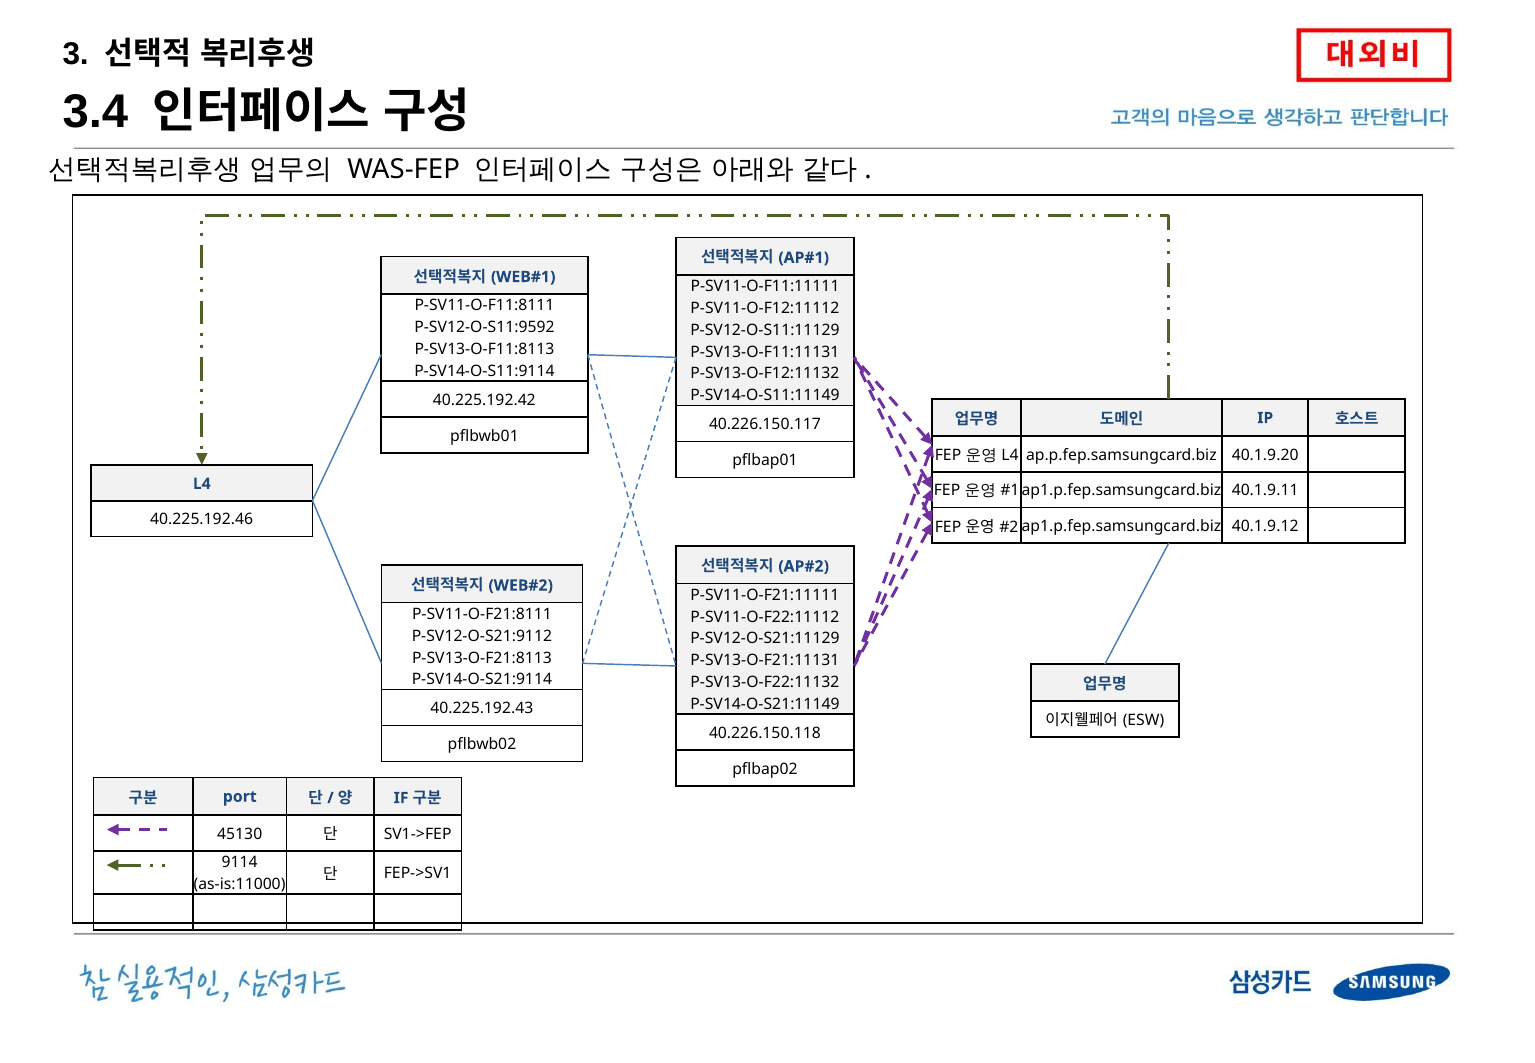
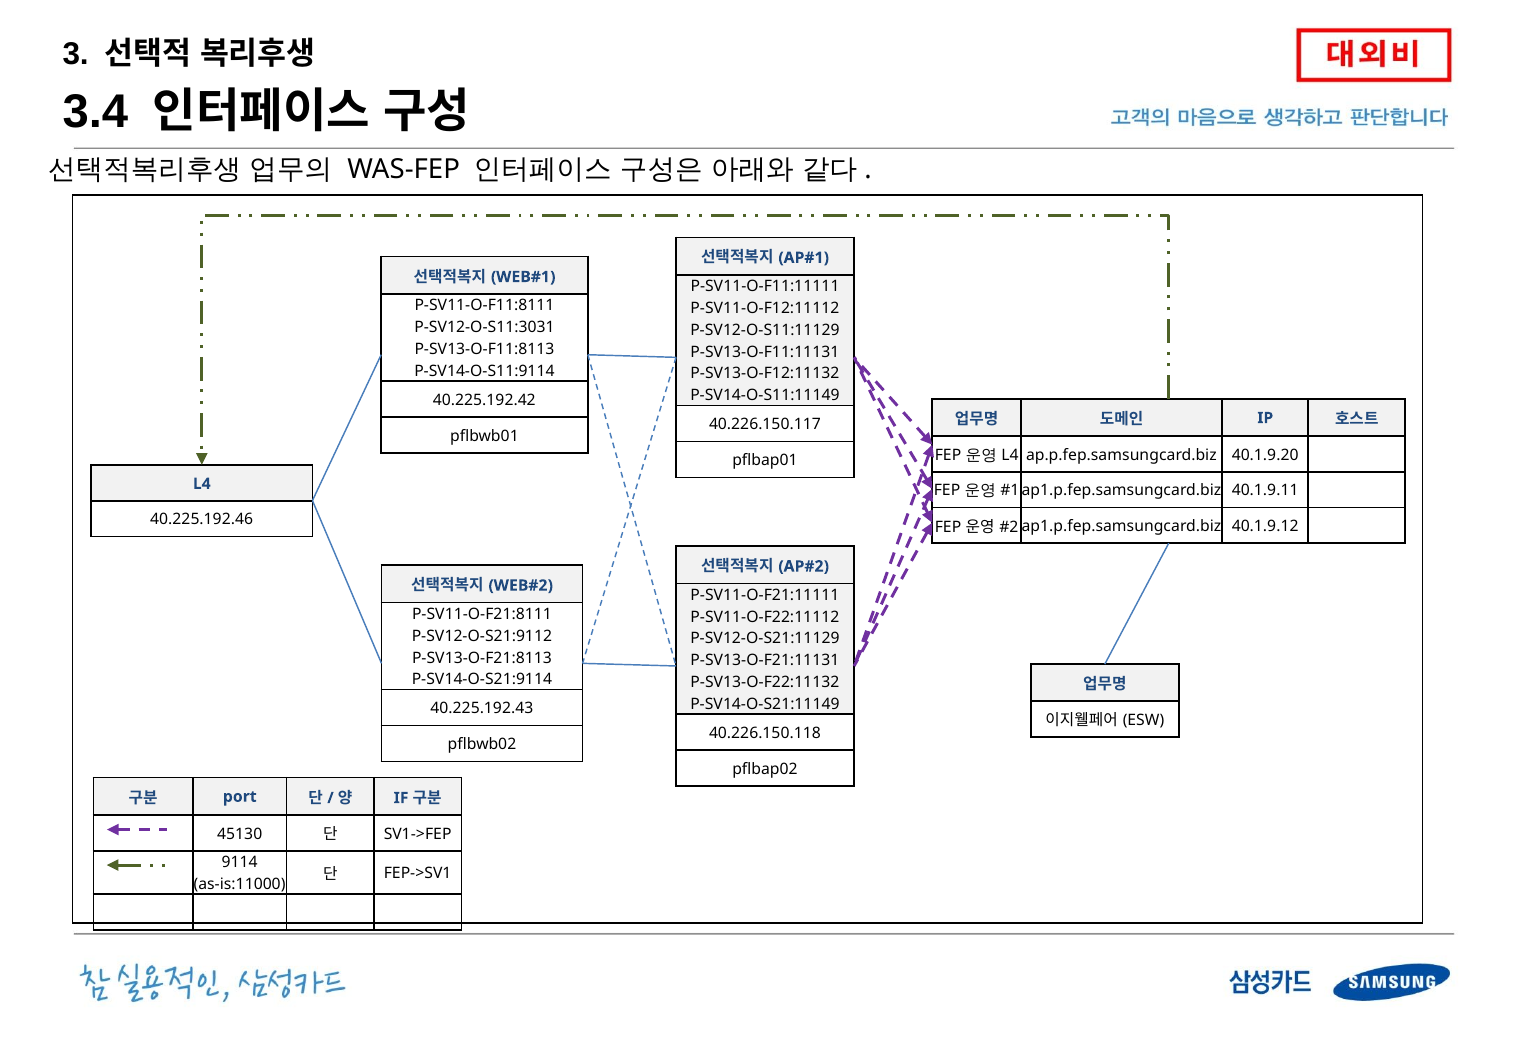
P-SV12-O-S11:9592: P-SV12-O-S11:9592 -> P-SV12-O-S11:3031
